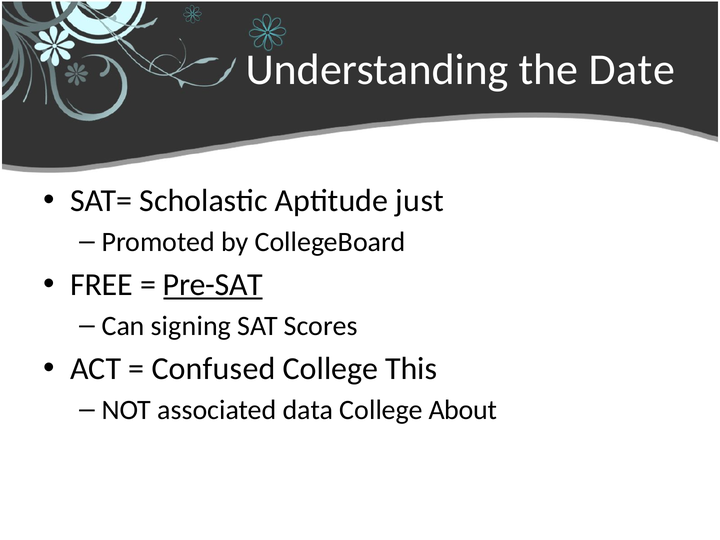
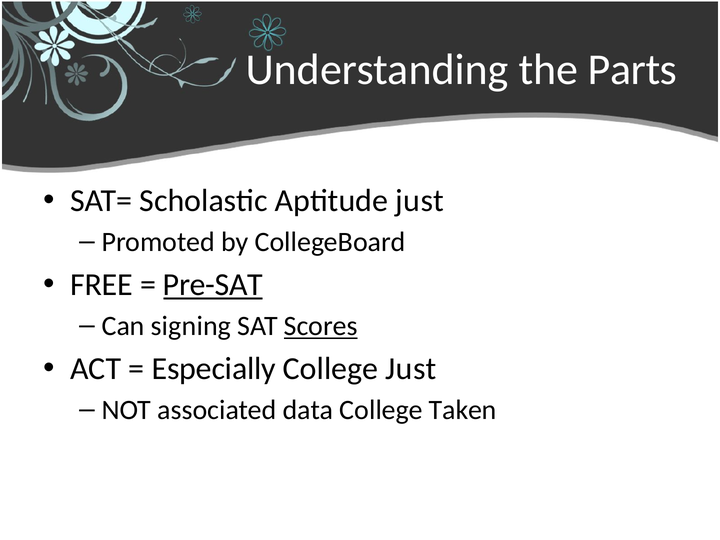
Date: Date -> Parts
Scores underline: none -> present
Confused: Confused -> Especially
College This: This -> Just
About: About -> Taken
